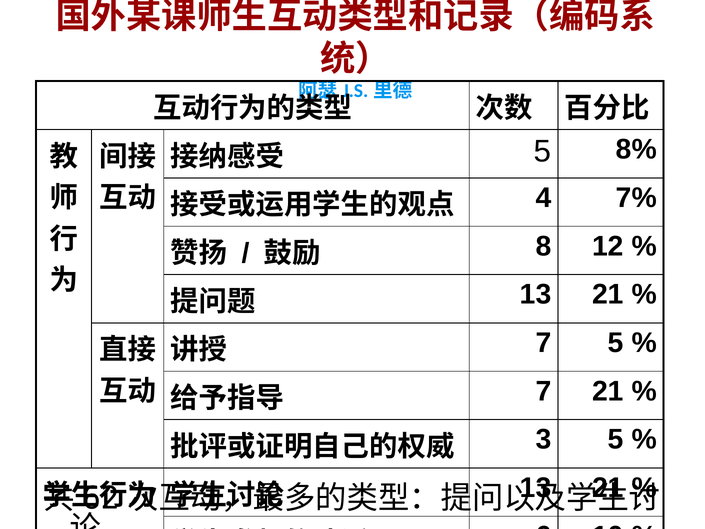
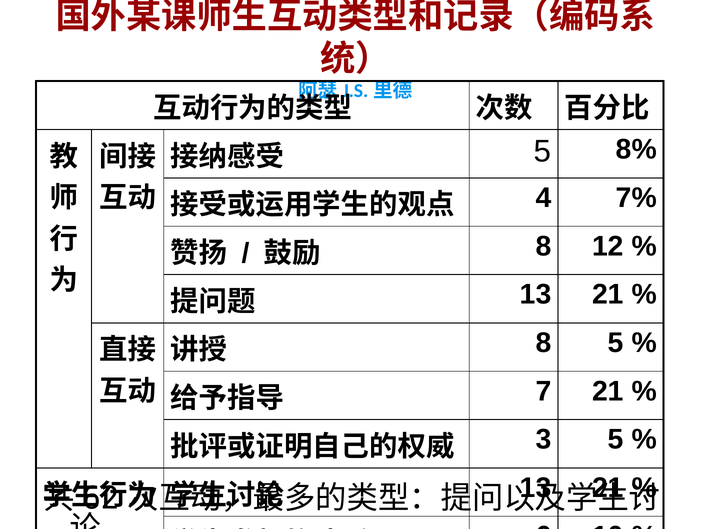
7 at (544, 343): 7 -> 8
